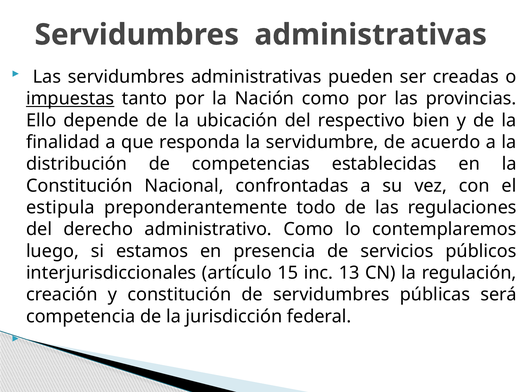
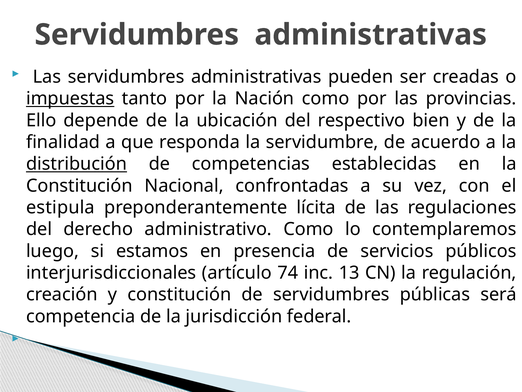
distribución underline: none -> present
todo: todo -> lícita
15: 15 -> 74
